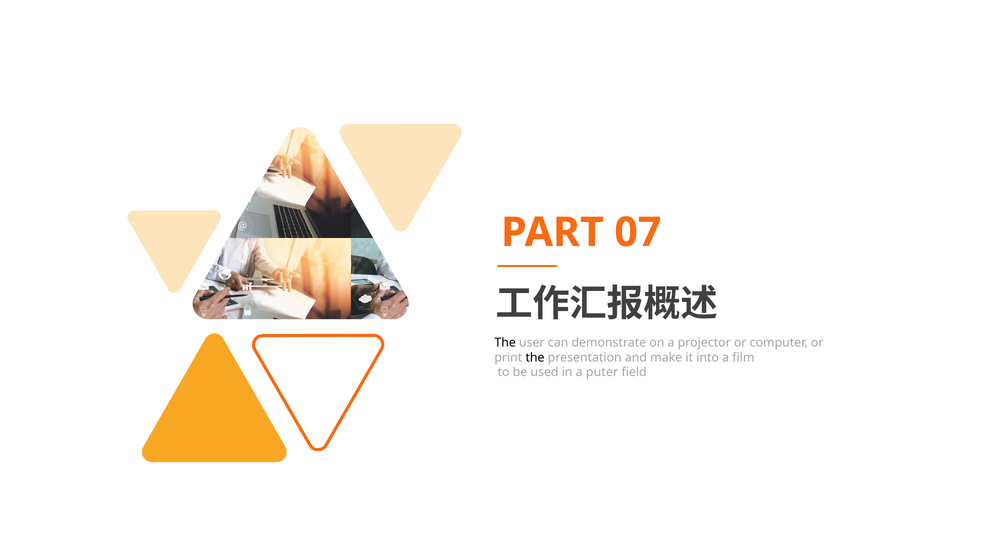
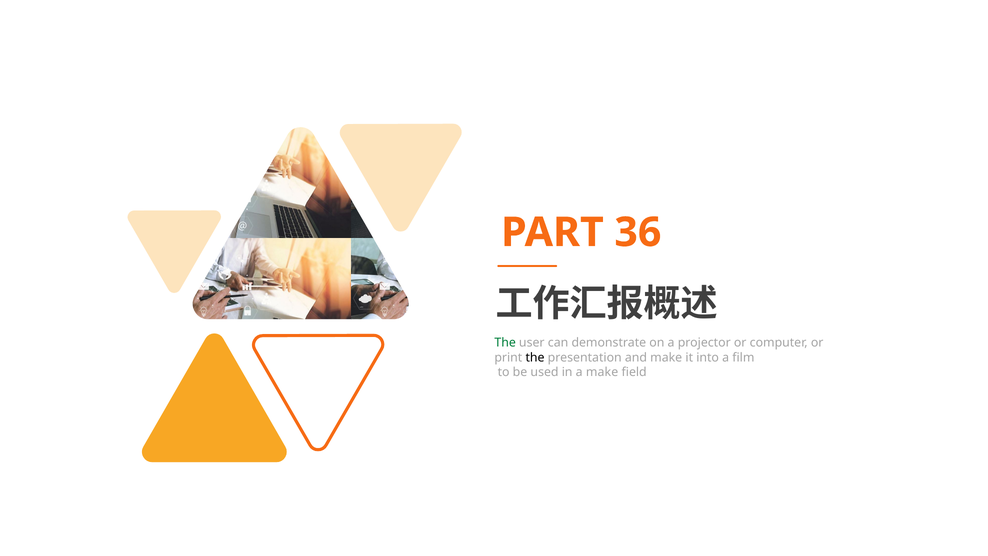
07: 07 -> 36
The at (505, 342) colour: black -> green
a puter: puter -> make
